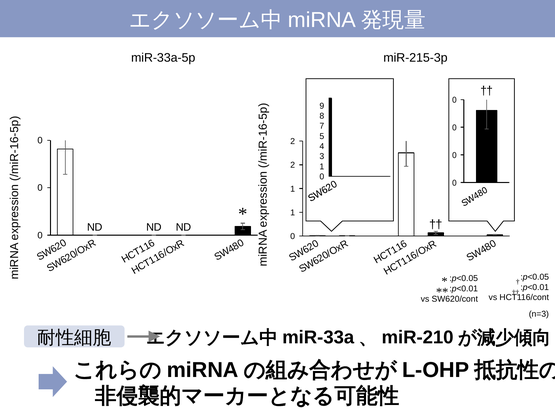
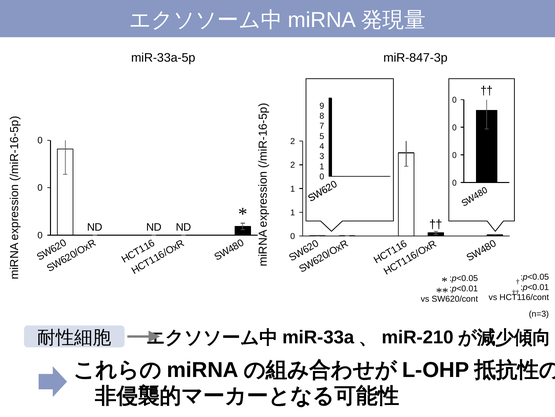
miR-215-3p: miR-215-3p -> miR-847-3p
